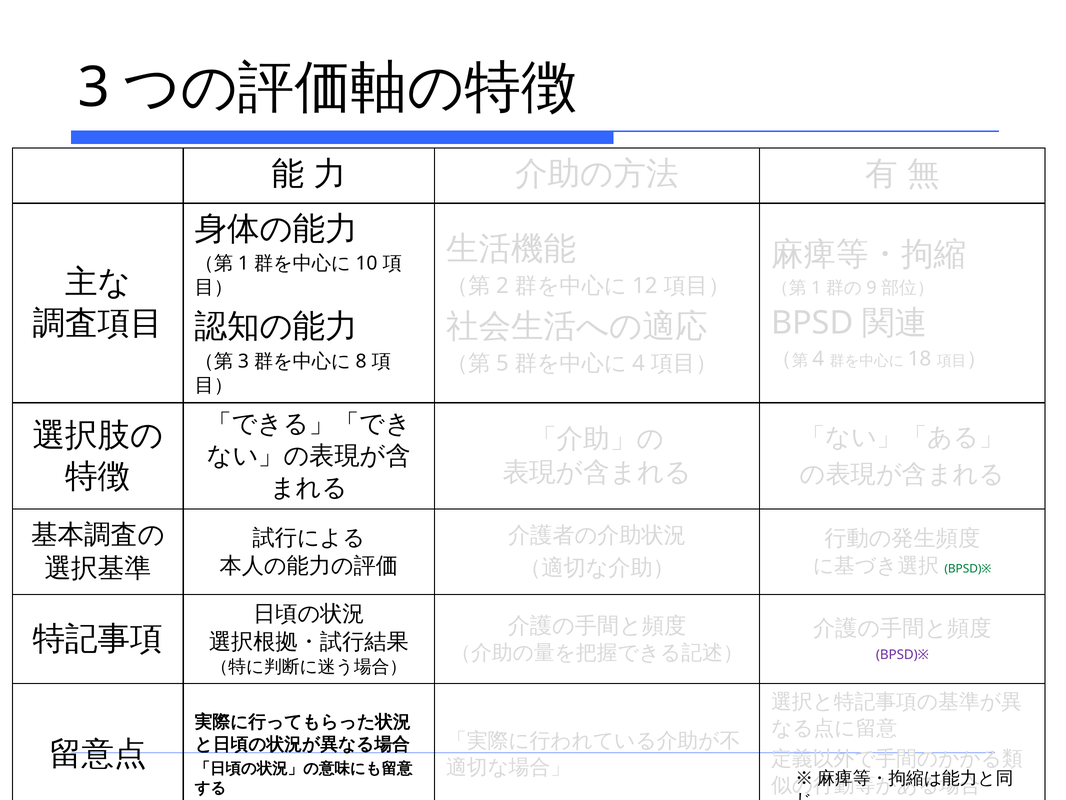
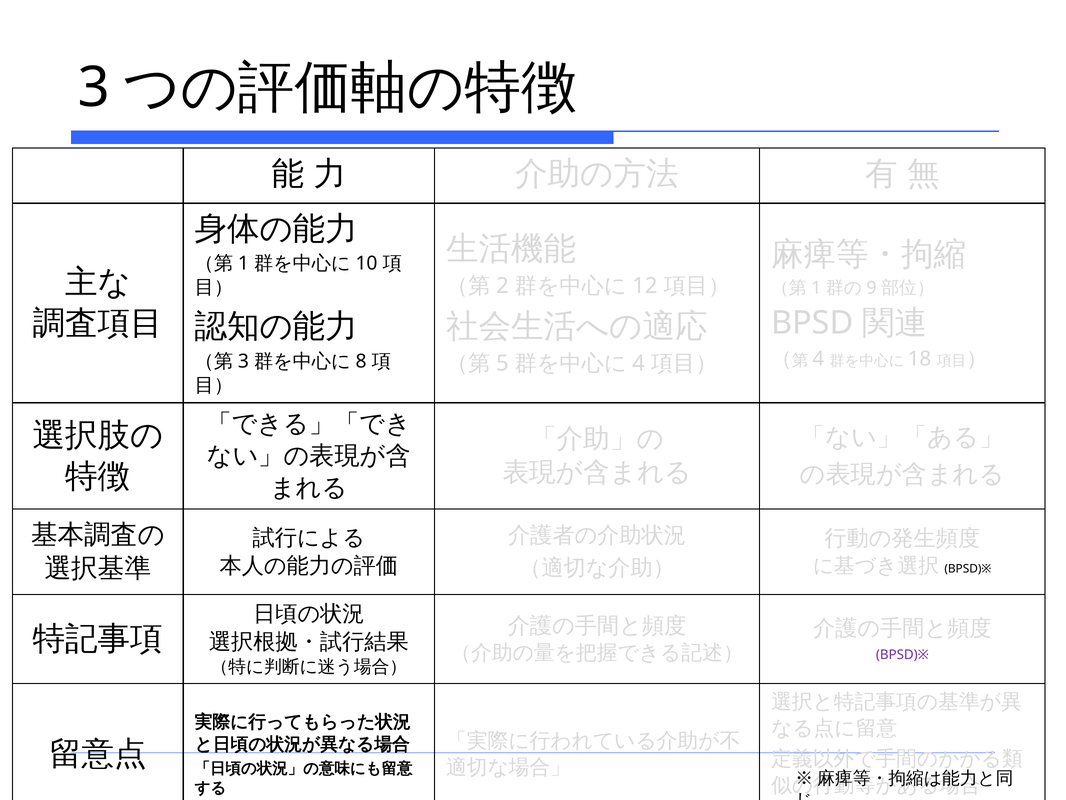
BPSD)※ at (968, 568) colour: green -> black
